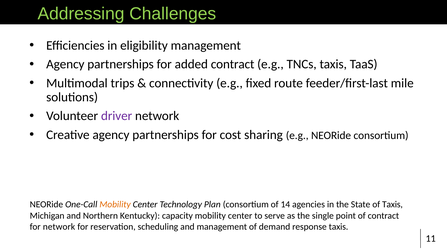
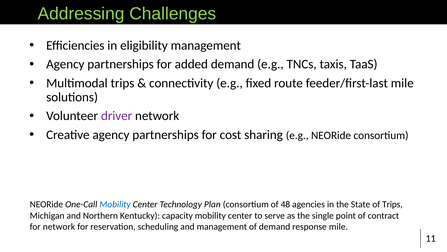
added contract: contract -> demand
Mobility at (115, 204) colour: orange -> blue
14: 14 -> 48
of Taxis: Taxis -> Trips
response taxis: taxis -> mile
